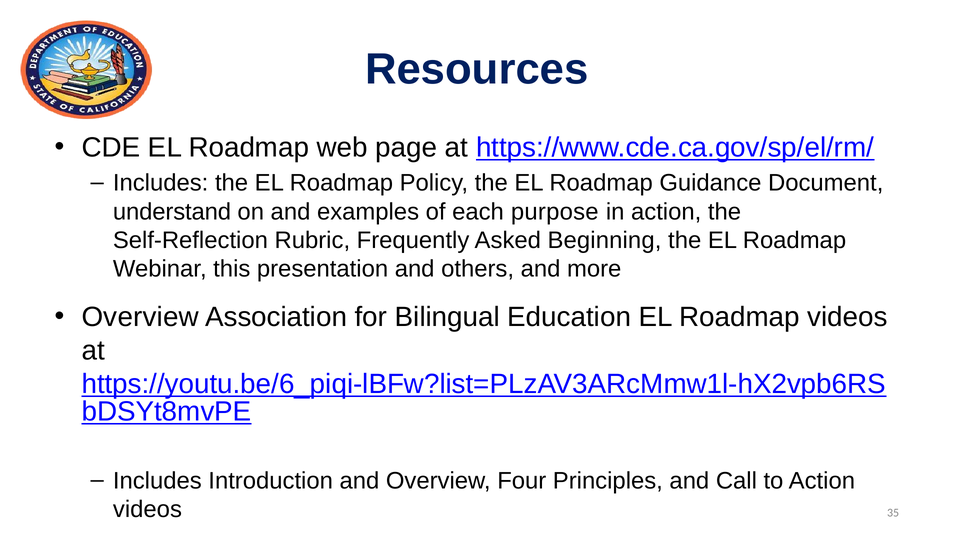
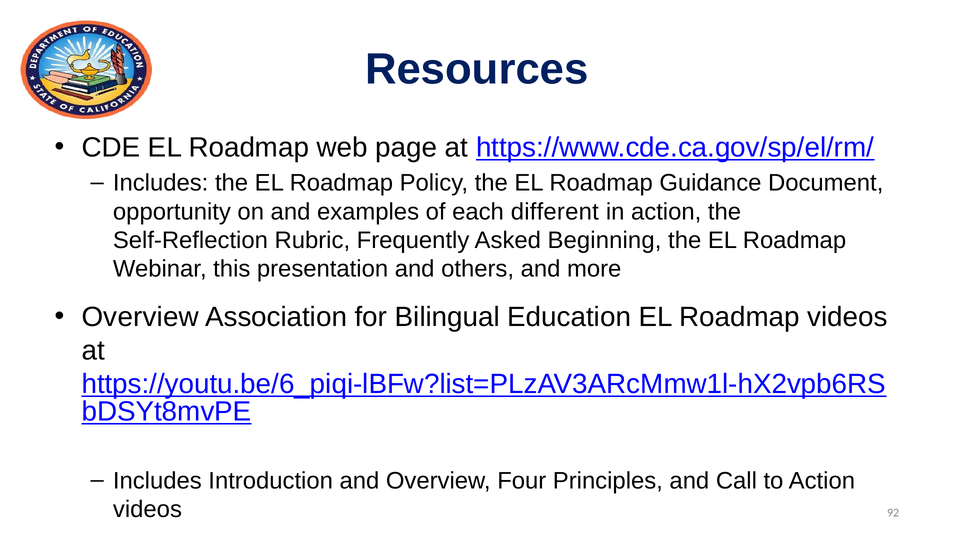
understand: understand -> opportunity
purpose: purpose -> different
35: 35 -> 92
